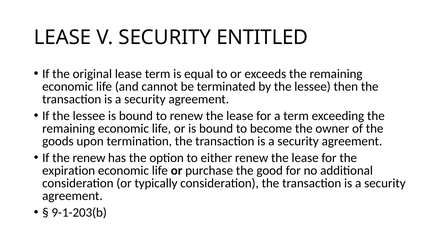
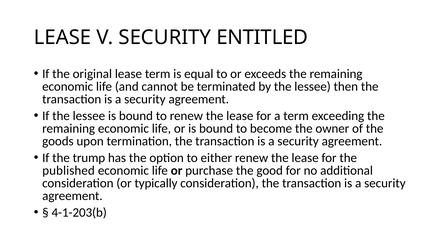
the renew: renew -> trump
expiration: expiration -> published
9-1-203(b: 9-1-203(b -> 4-1-203(b
